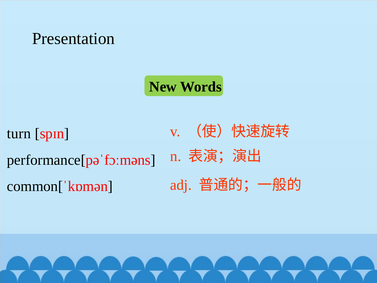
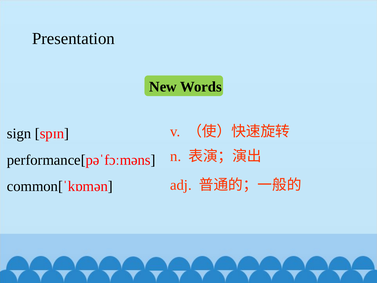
turn: turn -> sign
